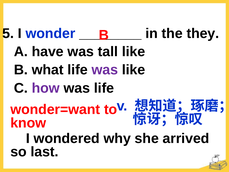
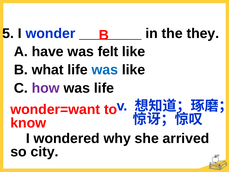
tall: tall -> felt
was at (105, 70) colour: purple -> blue
last: last -> city
